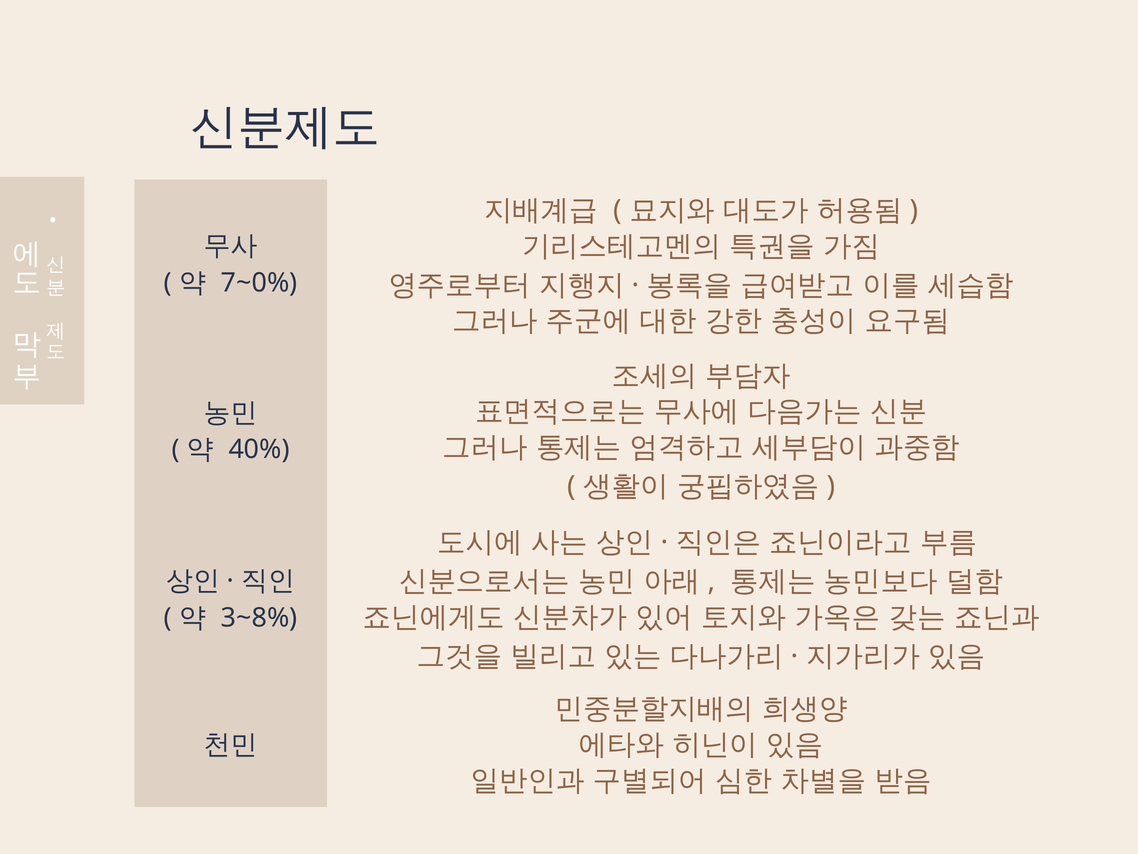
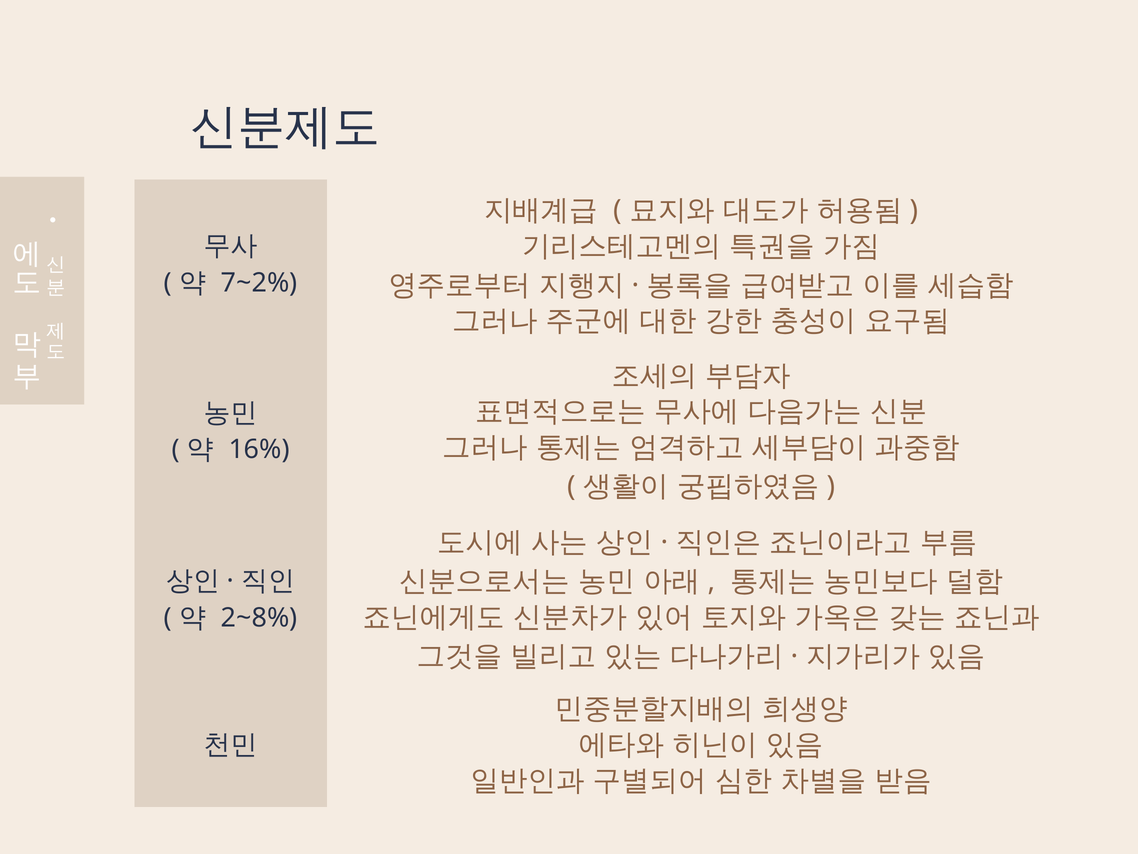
7~0%: 7~0% -> 7~2%
40%: 40% -> 16%
3~8%: 3~8% -> 2~8%
